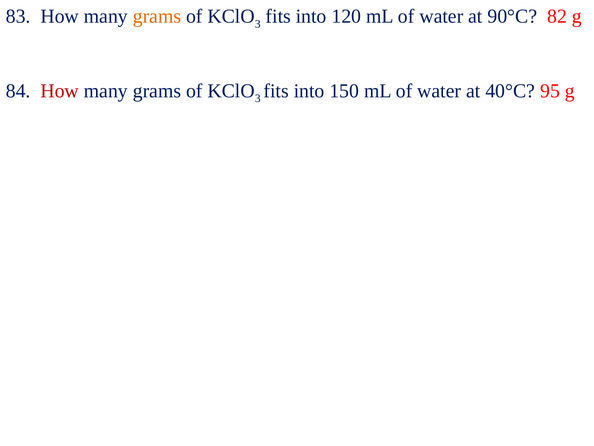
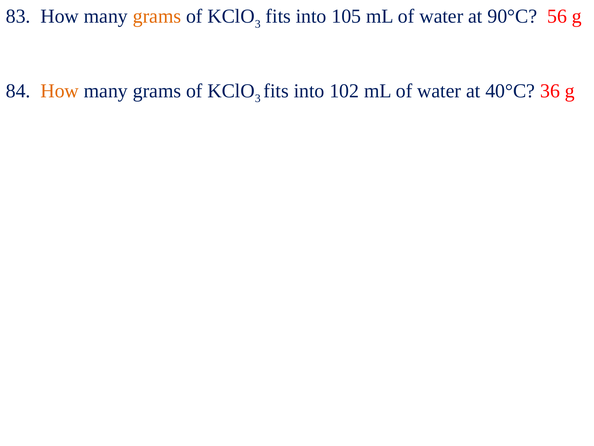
120: 120 -> 105
82: 82 -> 56
How at (60, 91) colour: red -> orange
150: 150 -> 102
95: 95 -> 36
